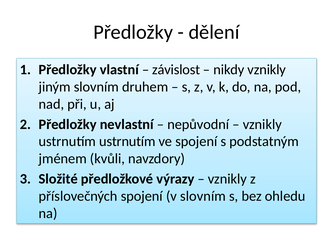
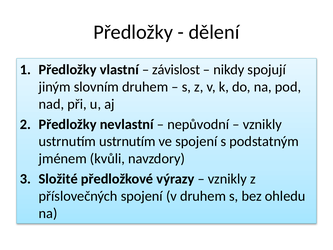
nikdy vznikly: vznikly -> spojují
v slovním: slovním -> druhem
